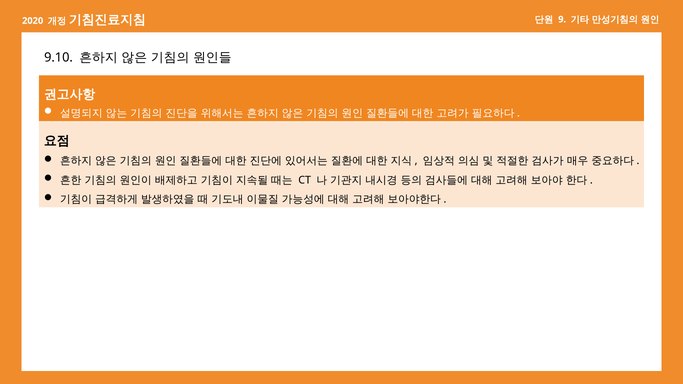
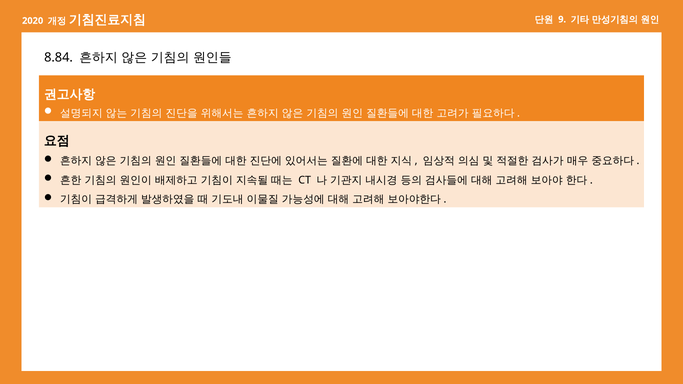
9.10: 9.10 -> 8.84
